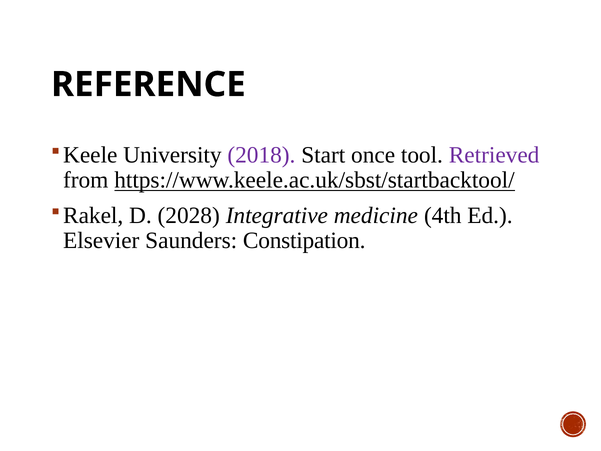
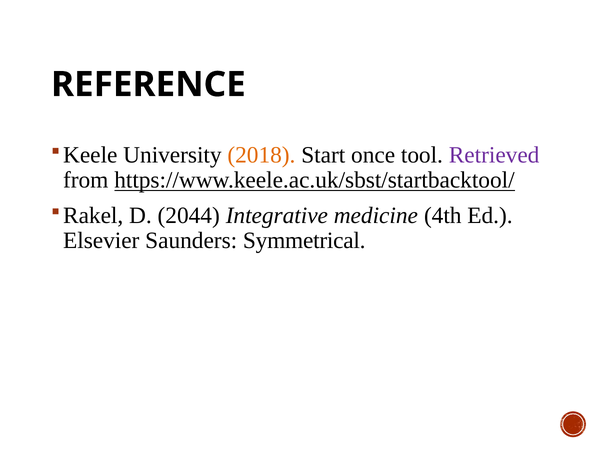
2018 colour: purple -> orange
2028: 2028 -> 2044
Constipation: Constipation -> Symmetrical
